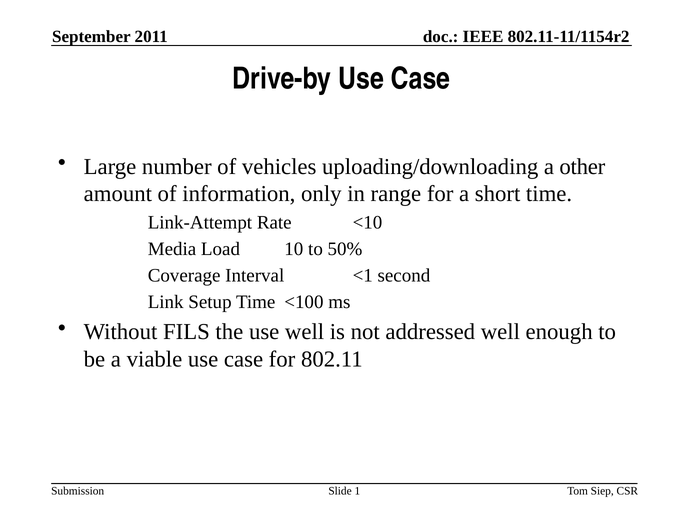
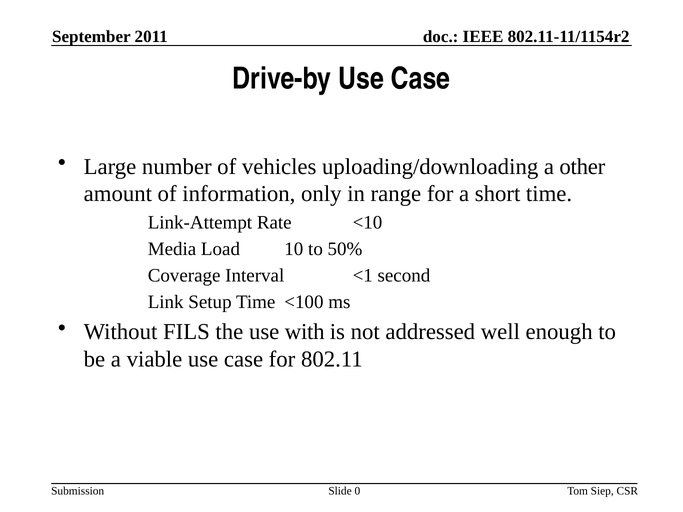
use well: well -> with
1: 1 -> 0
